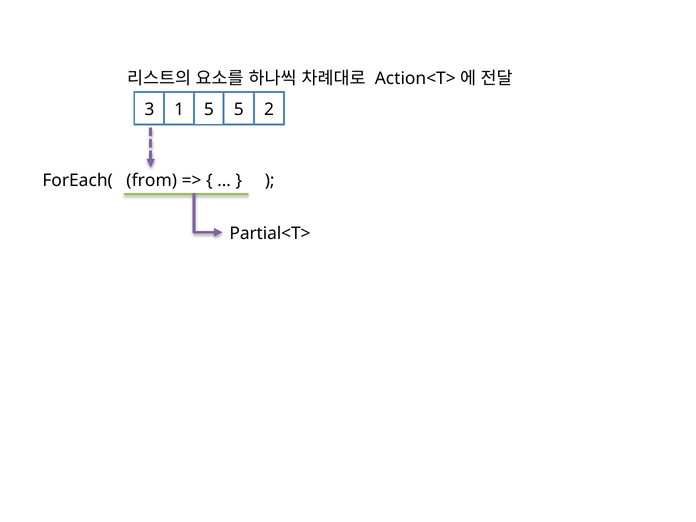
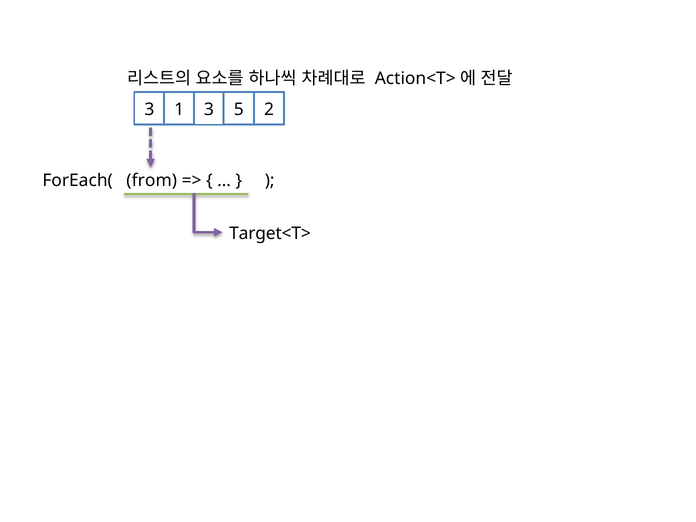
1 5: 5 -> 3
Partial<T>: Partial<T> -> Target<T>
